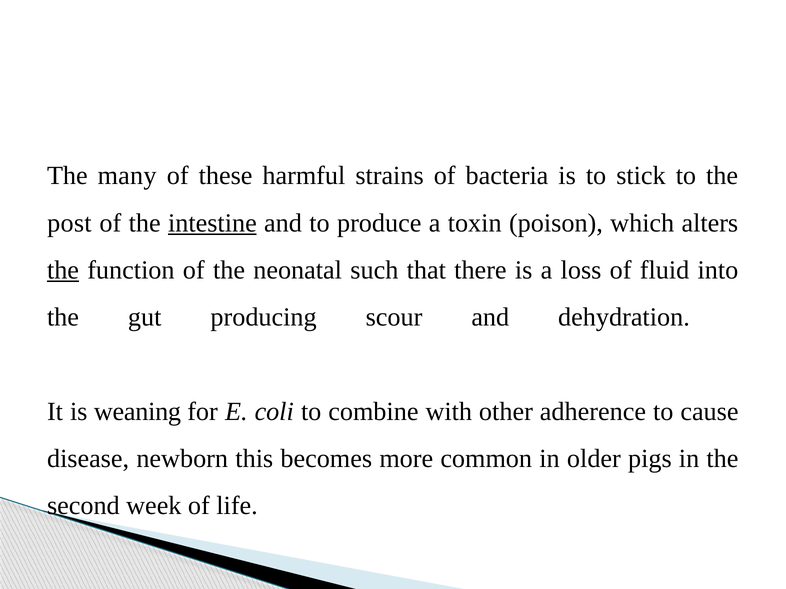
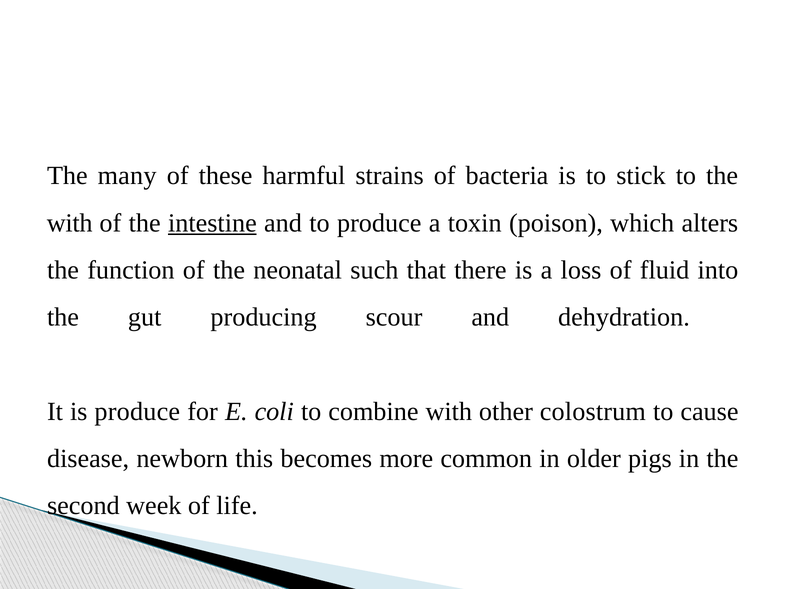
post at (69, 223): post -> with
the at (63, 270) underline: present -> none
is weaning: weaning -> produce
adherence: adherence -> colostrum
